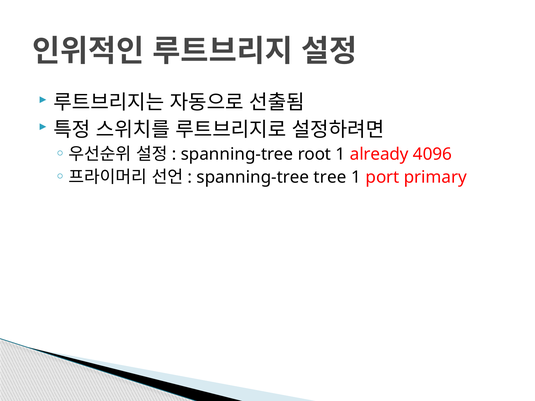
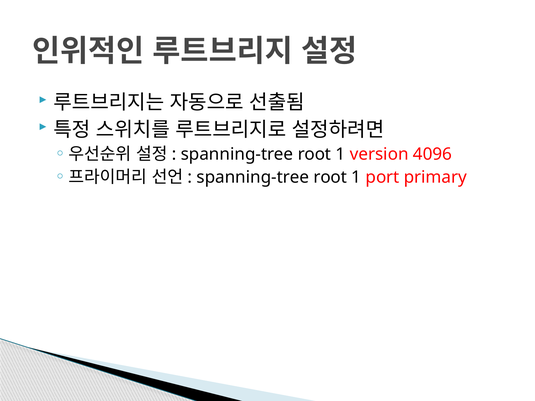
already: already -> version
tree at (330, 177): tree -> root
